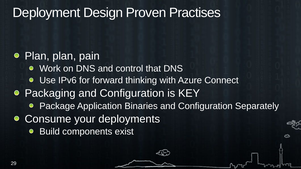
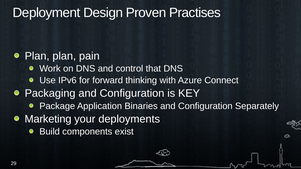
Consume: Consume -> Marketing
